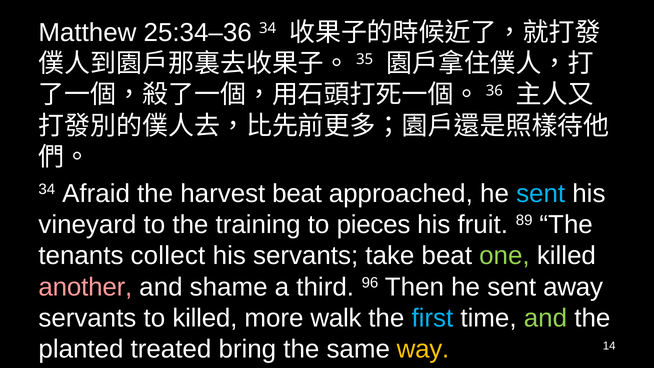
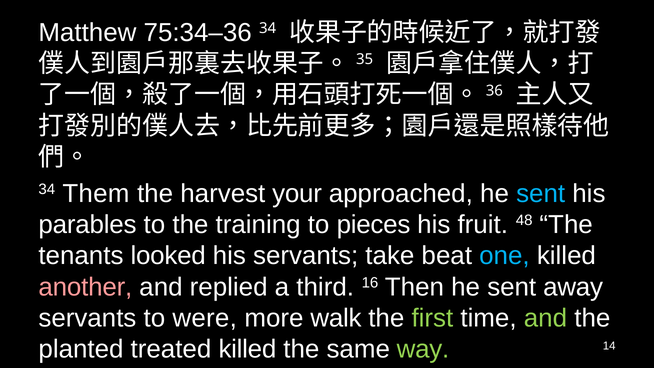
25:34–36: 25:34–36 -> 75:34–36
Afraid: Afraid -> Them
harvest beat: beat -> your
vineyard: vineyard -> parables
89: 89 -> 48
collect: collect -> looked
one colour: light green -> light blue
shame: shame -> replied
96: 96 -> 16
to killed: killed -> were
first colour: light blue -> light green
treated bring: bring -> killed
way colour: yellow -> light green
